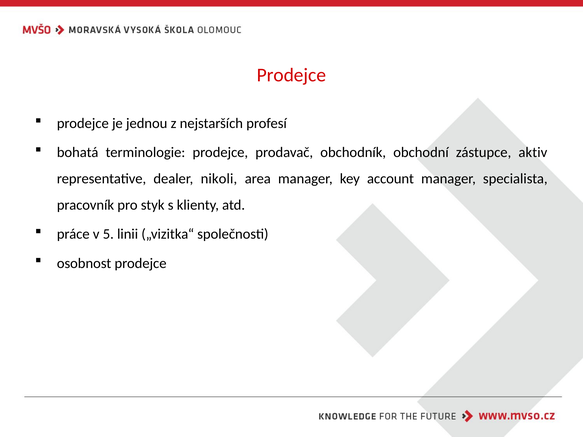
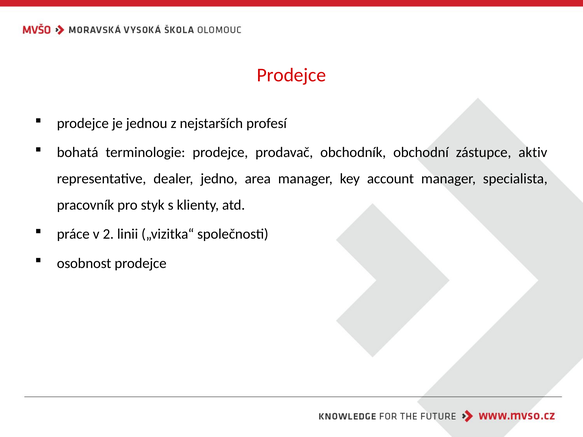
nikoli: nikoli -> jedno
5: 5 -> 2
